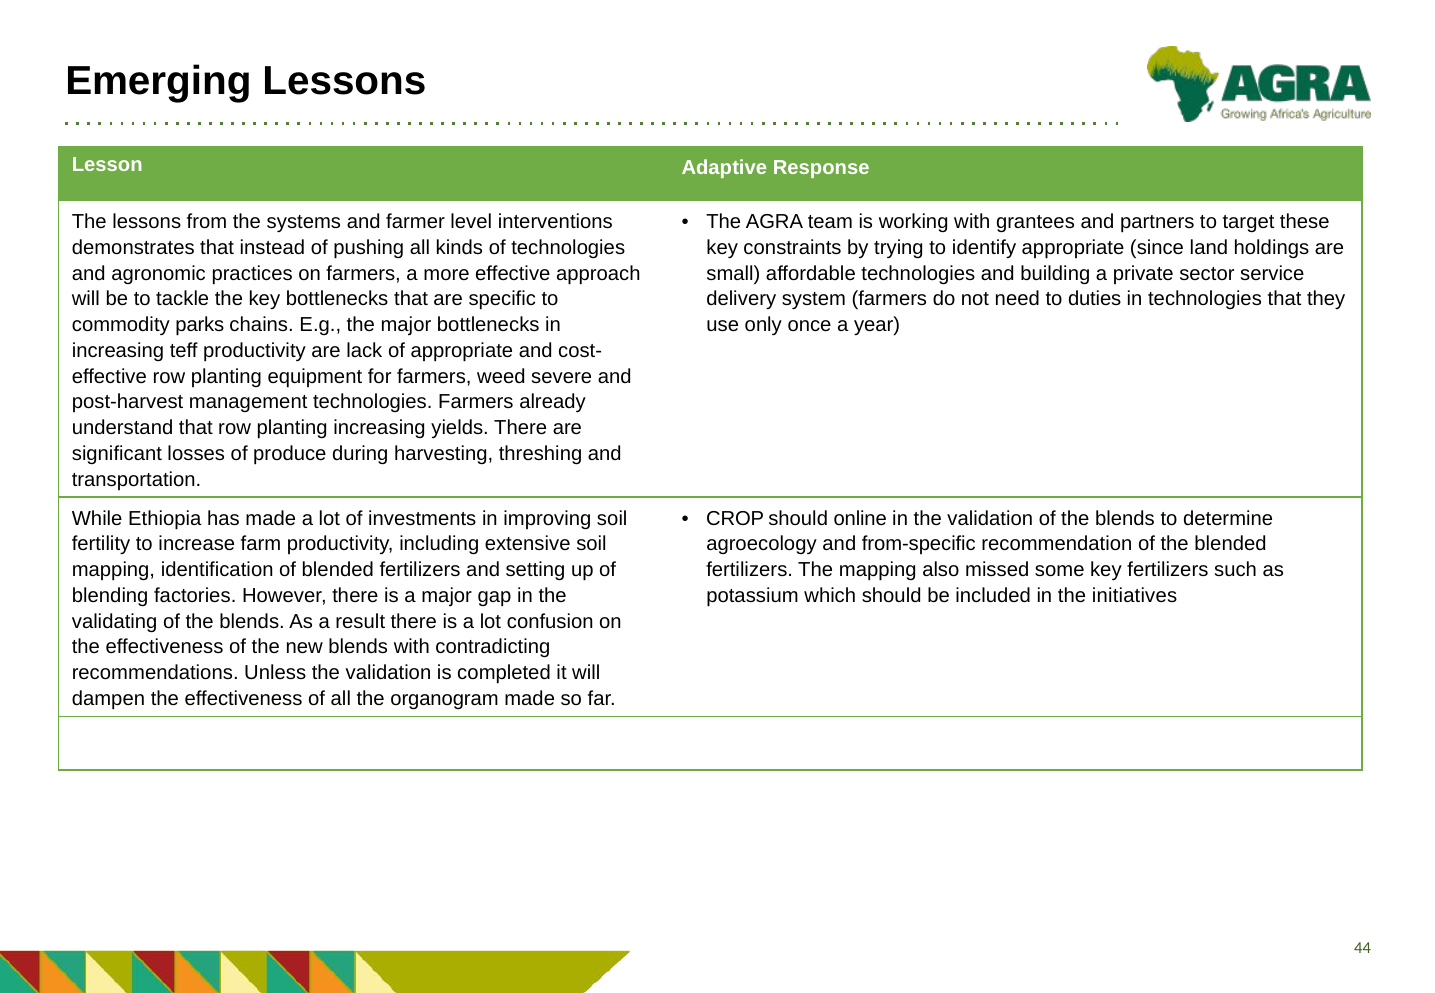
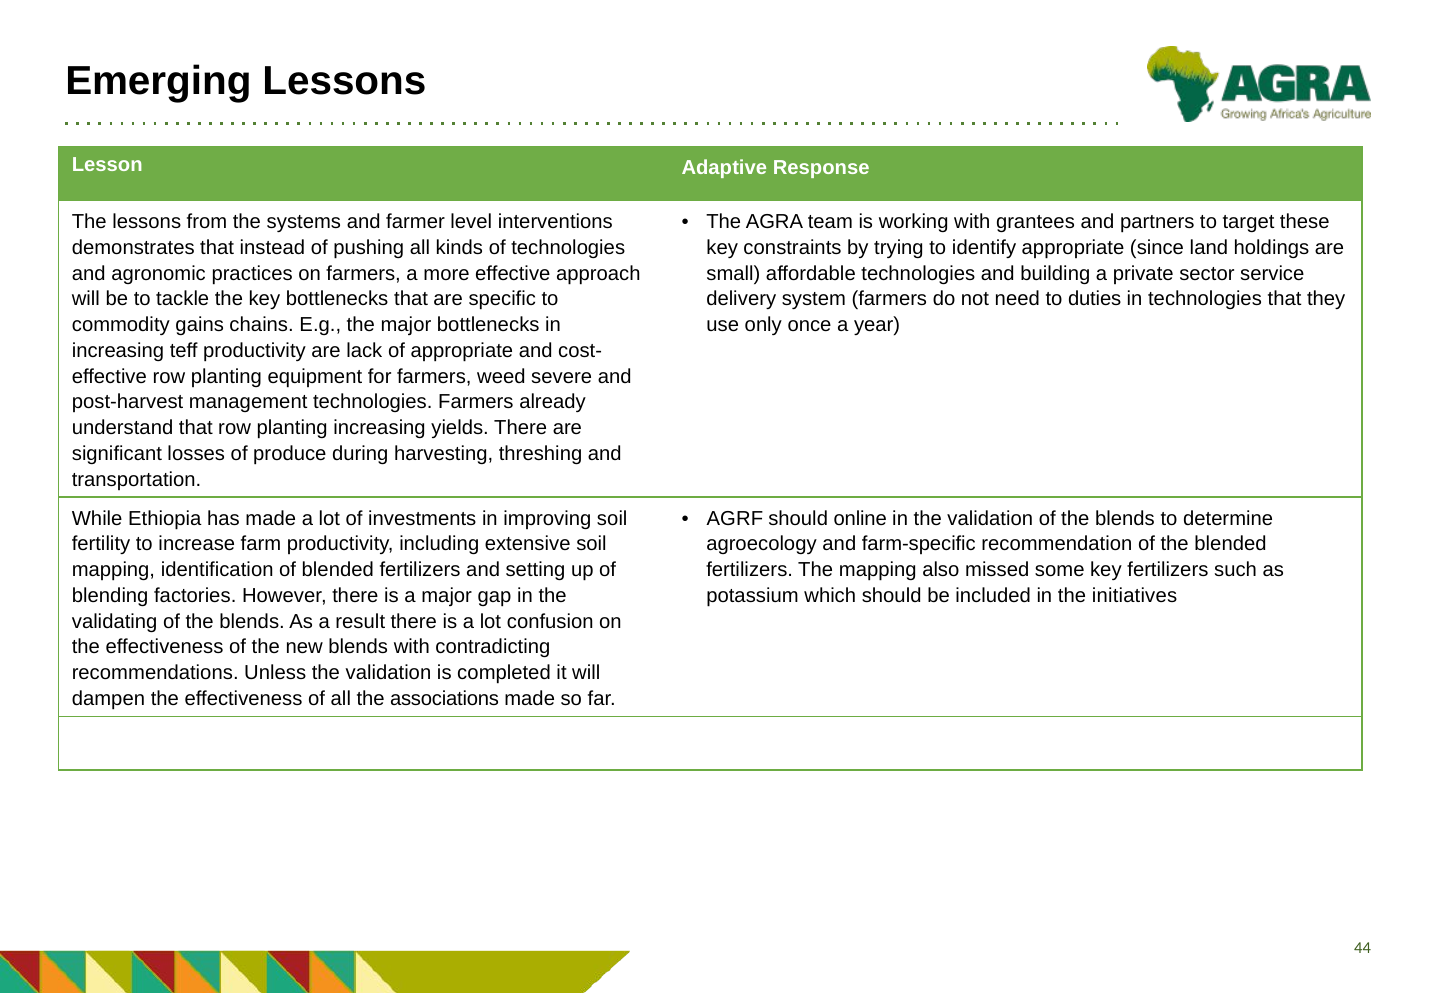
parks: parks -> gains
CROP: CROP -> AGRF
from-specific: from-specific -> farm-specific
organogram: organogram -> associations
